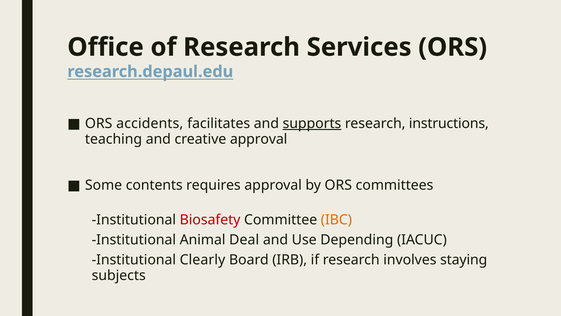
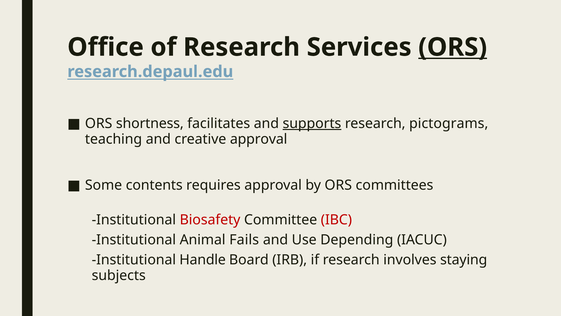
ORS at (453, 47) underline: none -> present
accidents: accidents -> shortness
instructions: instructions -> pictograms
IBC colour: orange -> red
Deal: Deal -> Fails
Clearly: Clearly -> Handle
